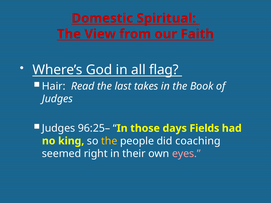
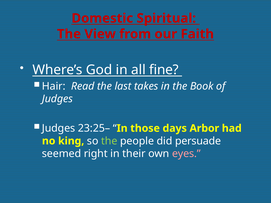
flag: flag -> fine
96:25–: 96:25– -> 23:25–
Fields: Fields -> Arbor
the at (109, 141) colour: yellow -> light green
coaching: coaching -> persuade
